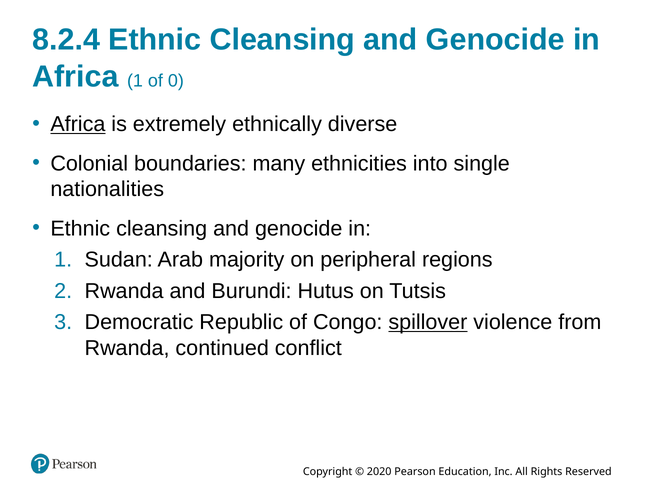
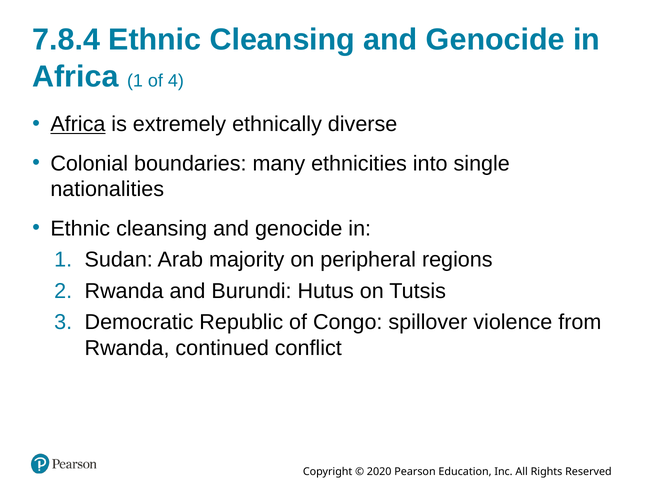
8.2.4: 8.2.4 -> 7.8.4
0: 0 -> 4
spillover underline: present -> none
